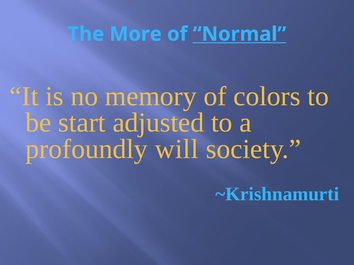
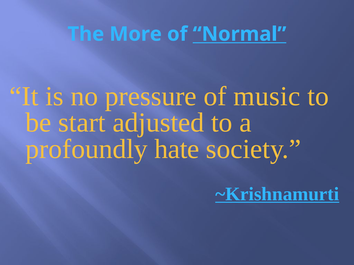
memory: memory -> pressure
colors: colors -> music
will: will -> hate
~Krishnamurti underline: none -> present
